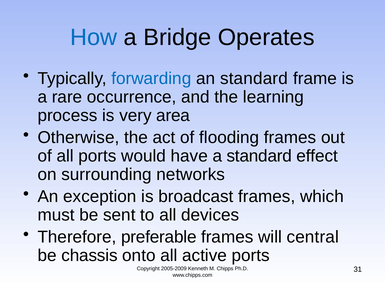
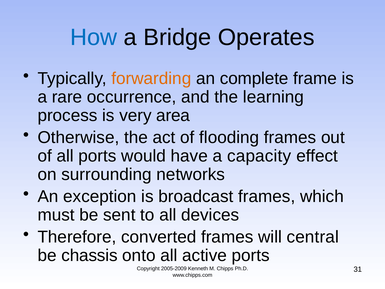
forwarding colour: blue -> orange
an standard: standard -> complete
a standard: standard -> capacity
preferable: preferable -> converted
